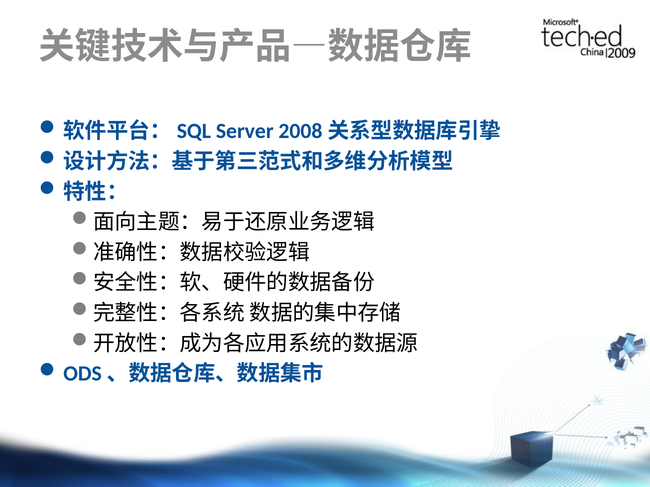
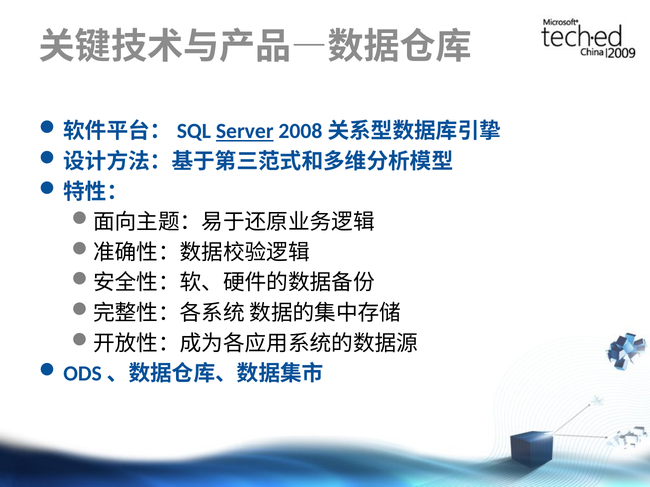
Server underline: none -> present
